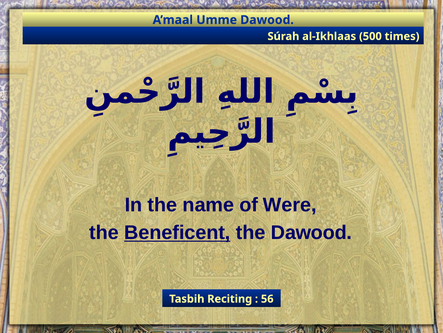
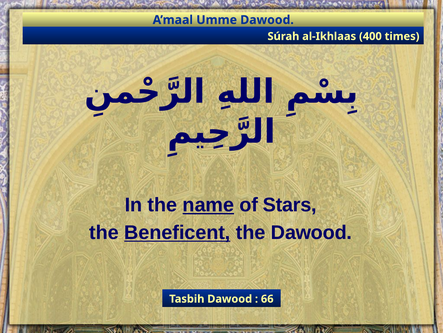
500: 500 -> 400
name underline: none -> present
Were: Were -> Stars
Tasbih Reciting: Reciting -> Dawood
56: 56 -> 66
